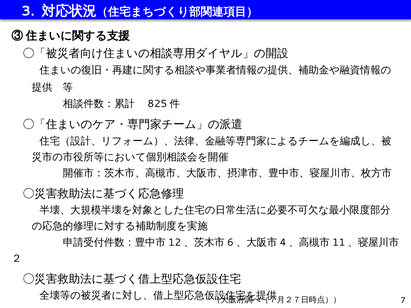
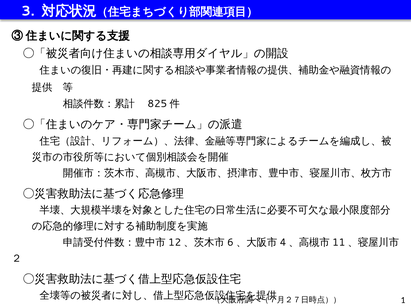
7: 7 -> 1
